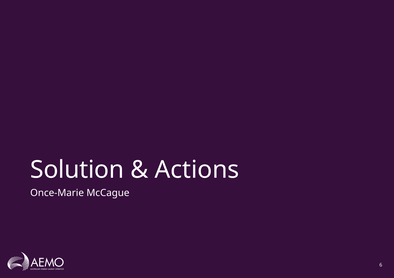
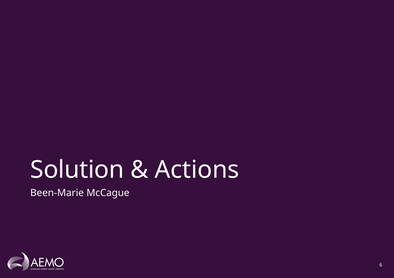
Once-Marie: Once-Marie -> Been-Marie
